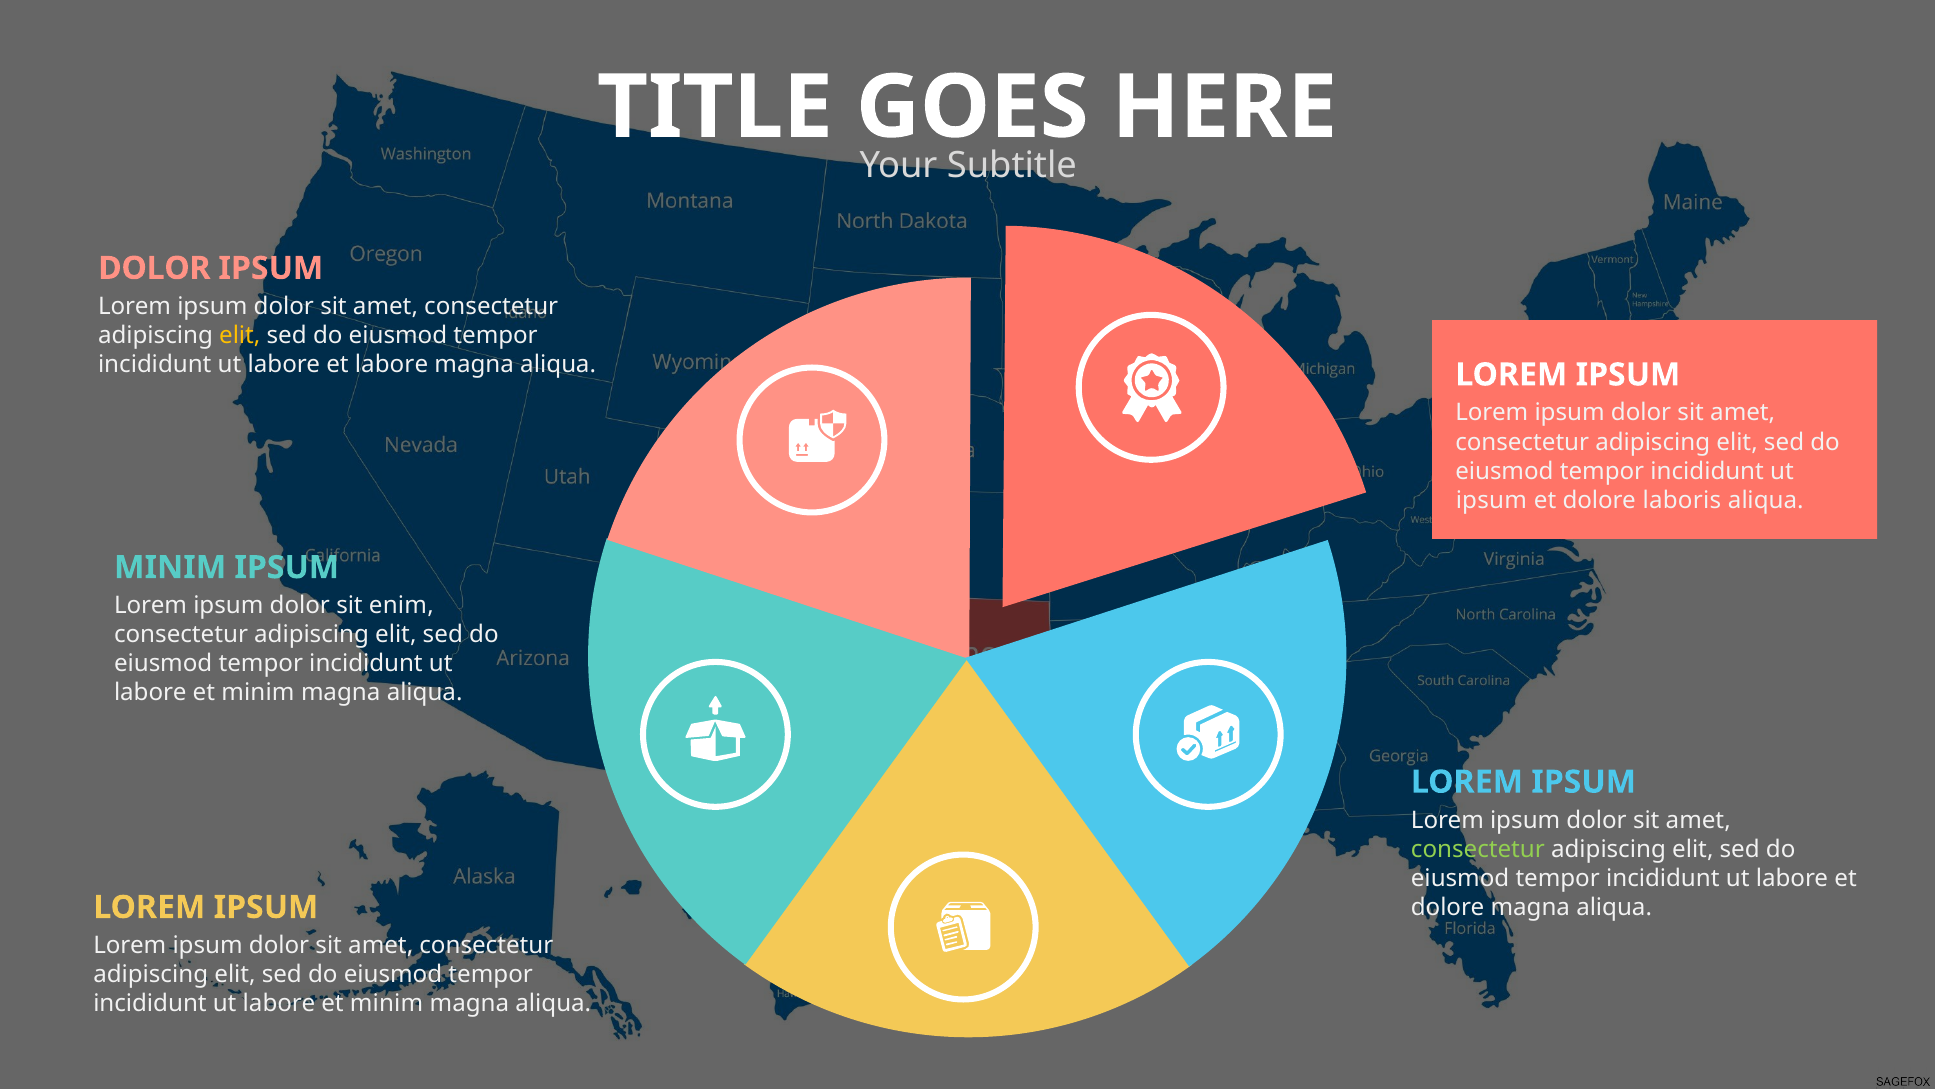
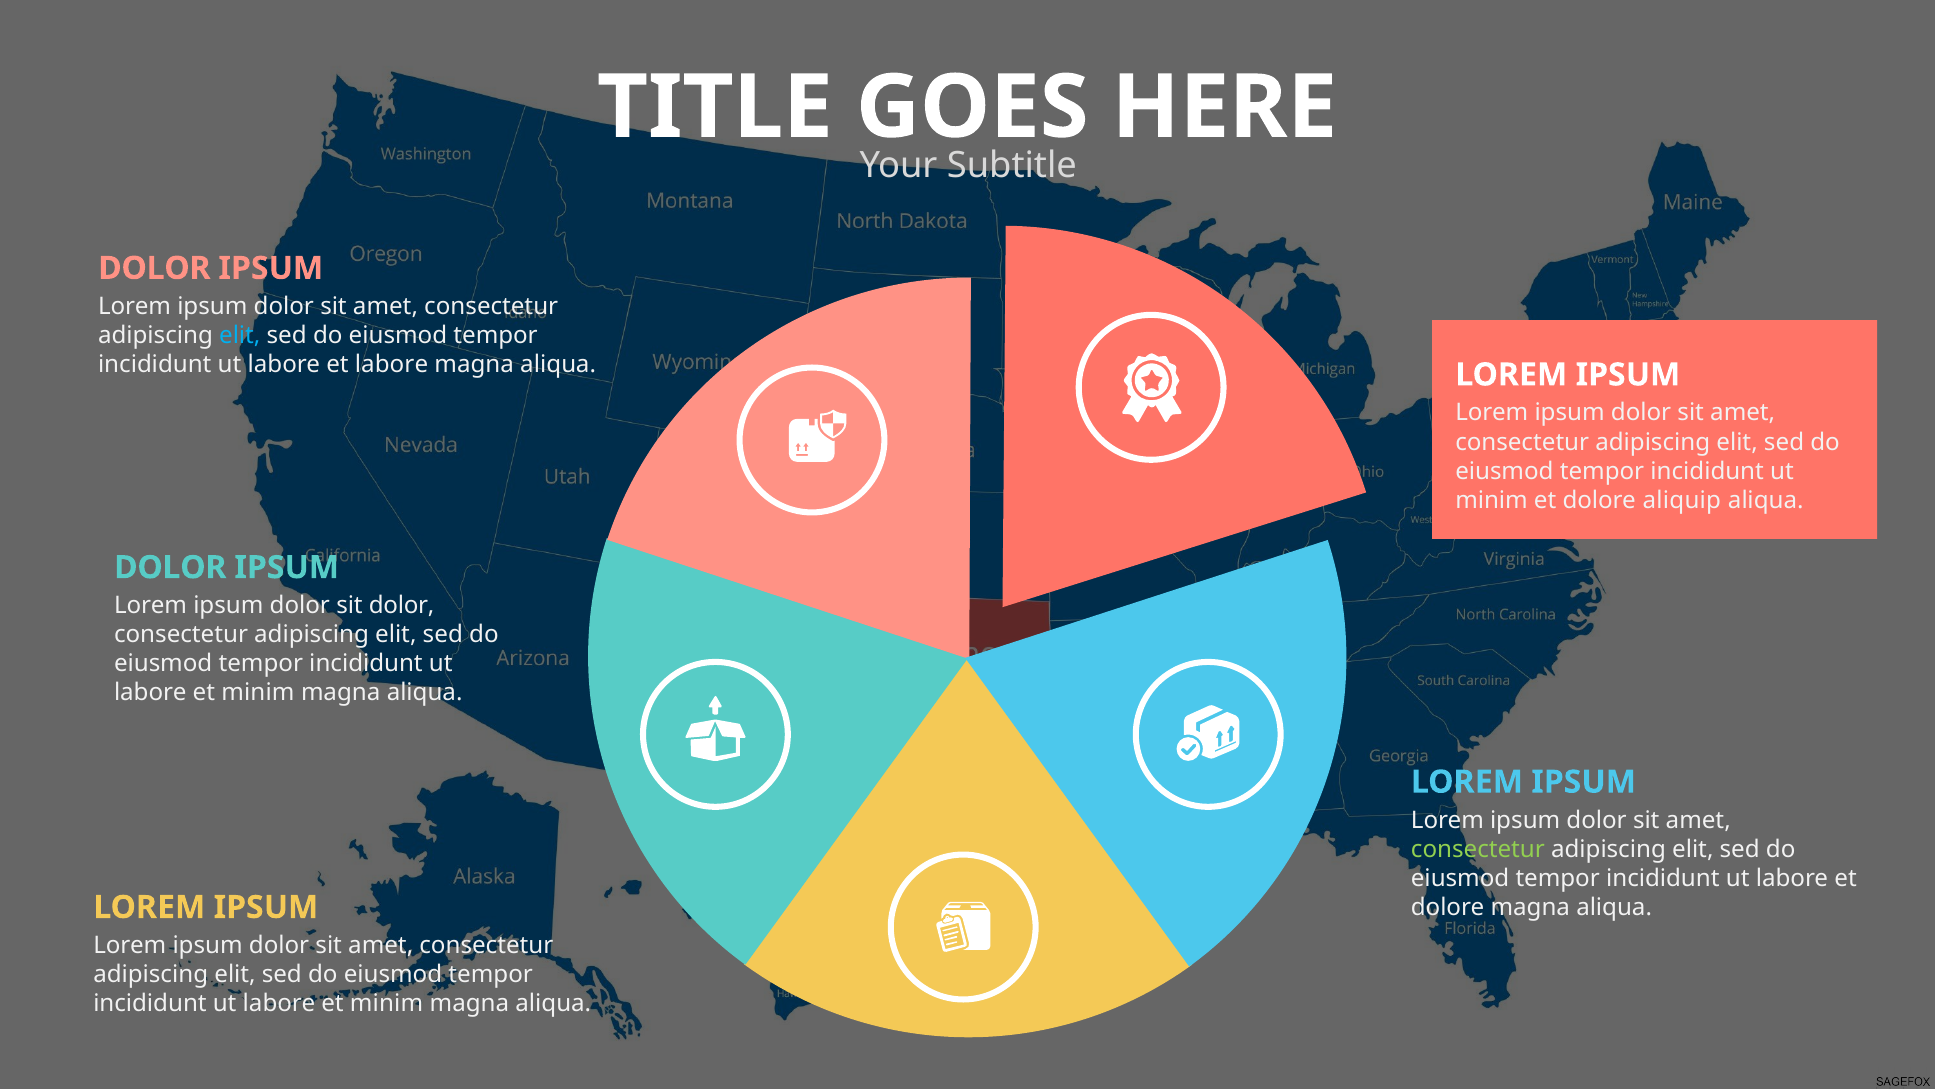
elit at (240, 335) colour: yellow -> light blue
ipsum at (1491, 500): ipsum -> minim
laboris: laboris -> aliquip
MINIM at (170, 567): MINIM -> DOLOR
sit enim: enim -> dolor
